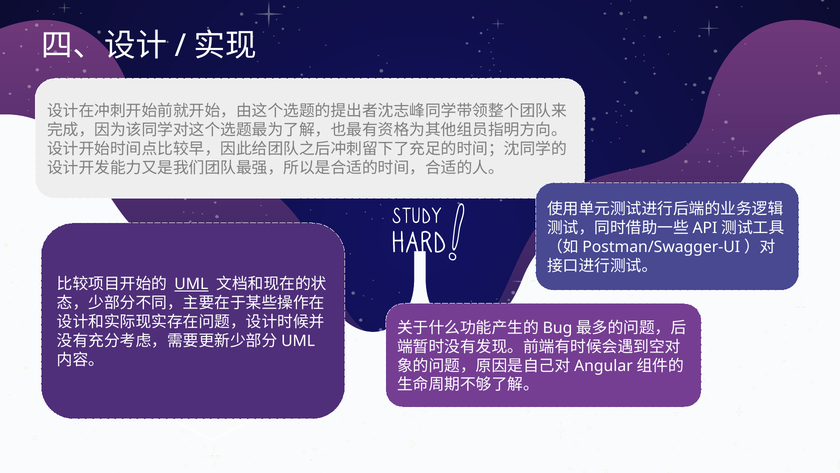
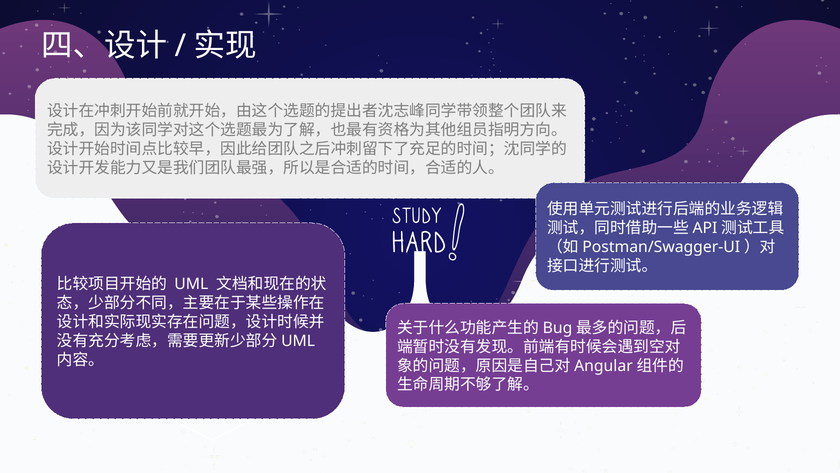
UML underline: present -> none
